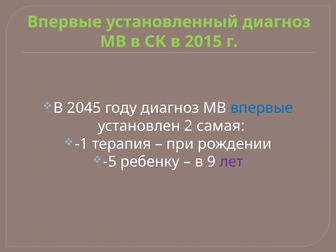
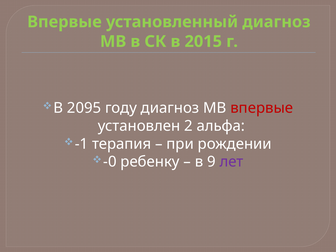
2045: 2045 -> 2095
впервые at (262, 108) colour: blue -> red
самая: самая -> альфа
-5: -5 -> -0
